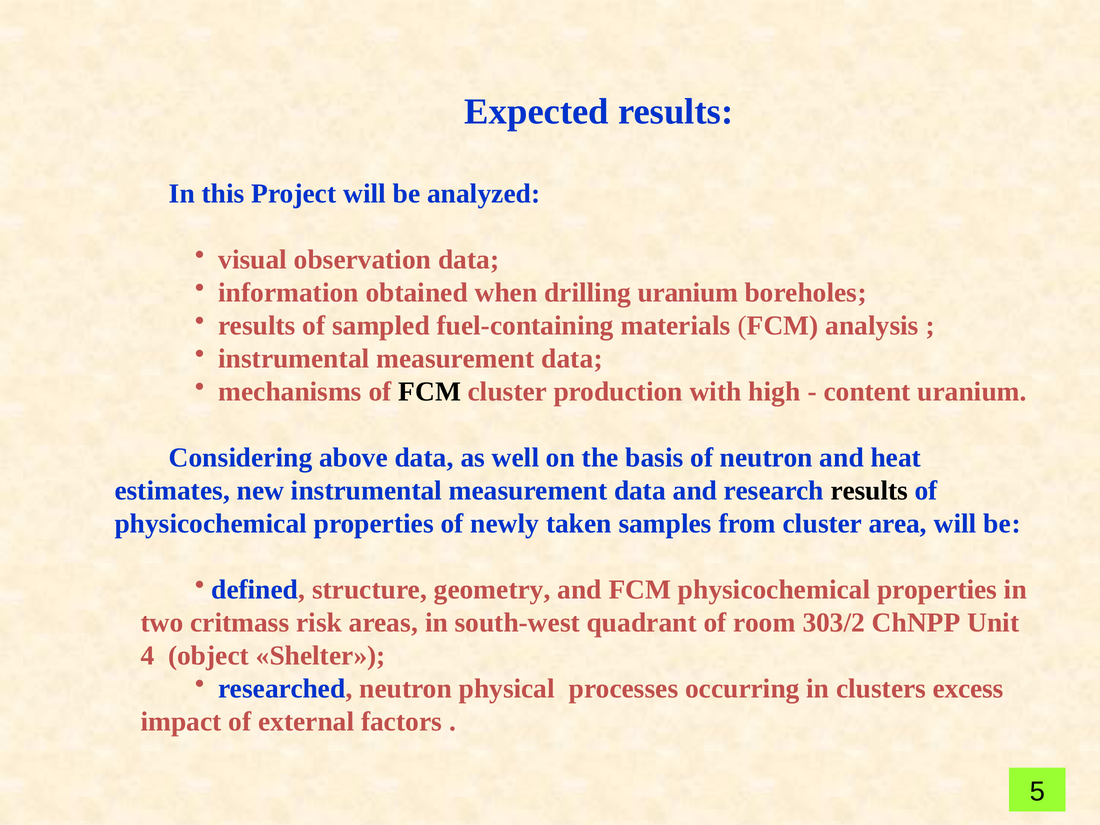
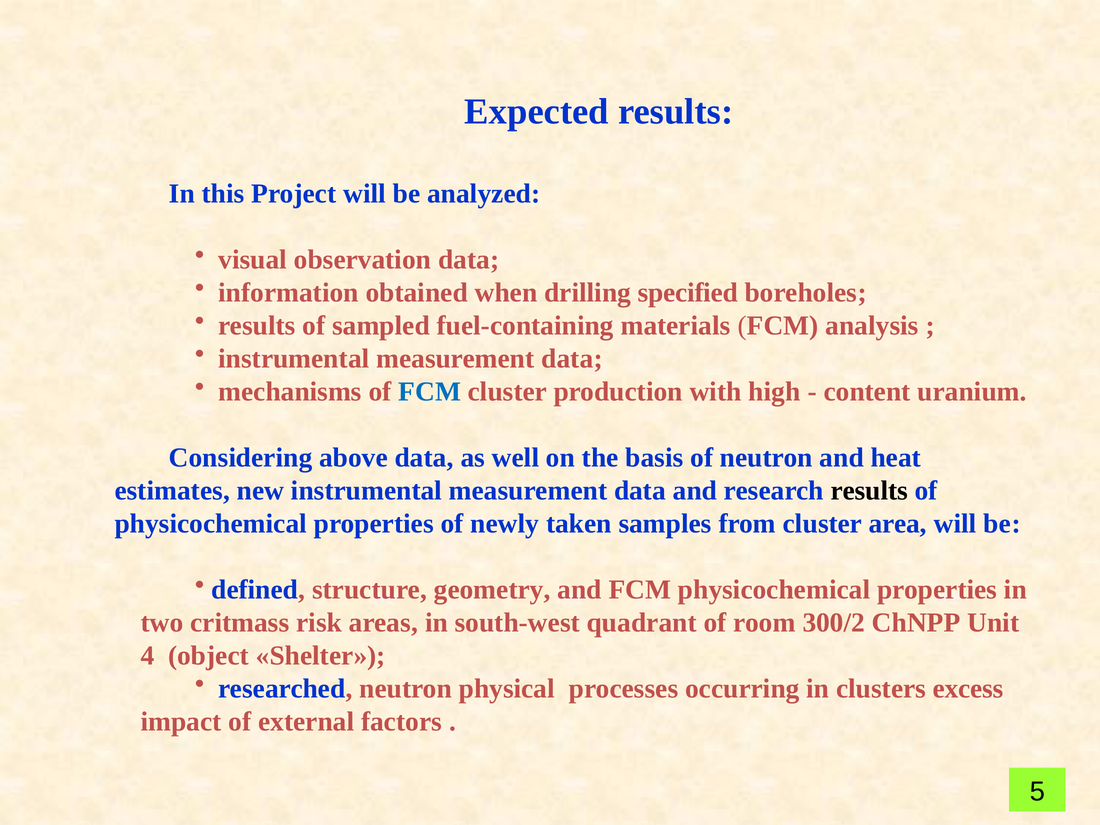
drilling uranium: uranium -> specified
FCM at (430, 392) colour: black -> blue
303/2: 303/2 -> 300/2
